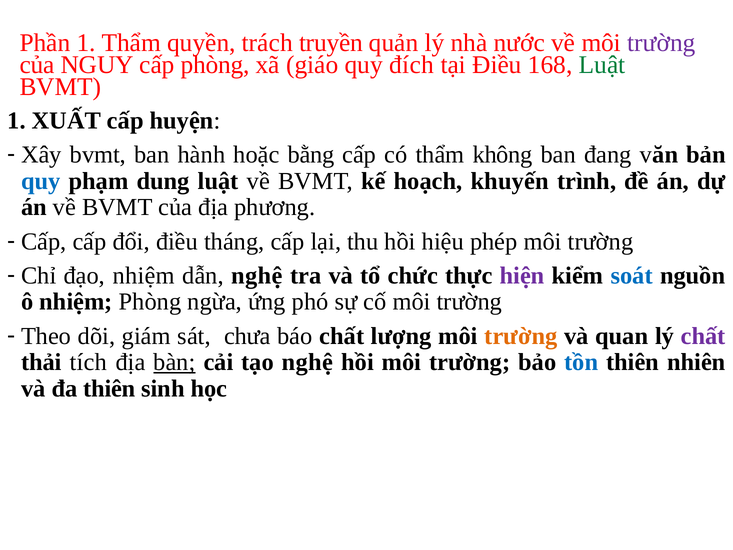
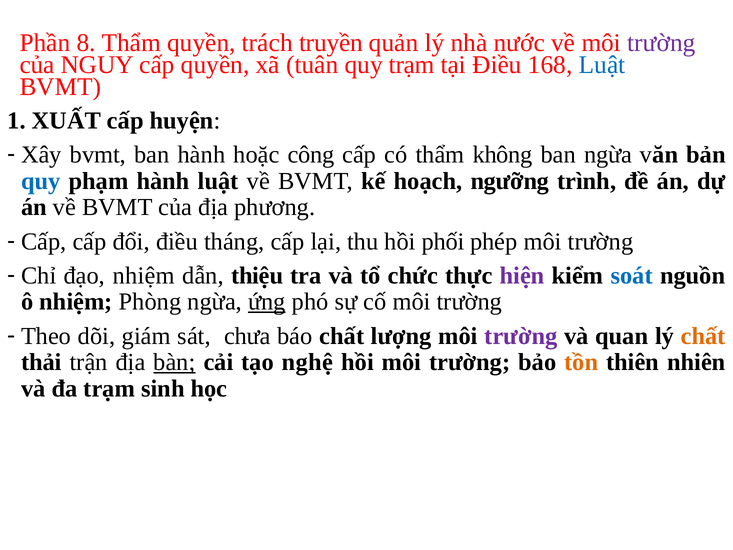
Phần 1: 1 -> 8
cấp phòng: phòng -> quyền
giáo: giáo -> tuân
quy đích: đích -> trạm
Luật at (602, 65) colour: green -> blue
bằng: bằng -> công
ban đang: đang -> ngừa
phạm dung: dung -> hành
khuyến: khuyến -> ngưỡng
hiệu: hiệu -> phối
dẫn nghệ: nghệ -> thiệu
ứng underline: none -> present
trường at (521, 336) colour: orange -> purple
chất at (703, 336) colour: purple -> orange
tích: tích -> trận
tồn colour: blue -> orange
đa thiên: thiên -> trạm
